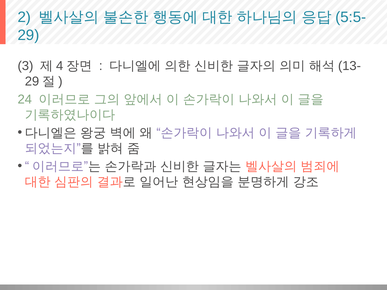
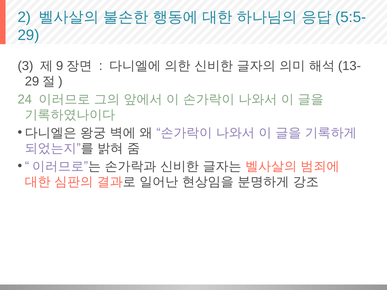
4: 4 -> 9
